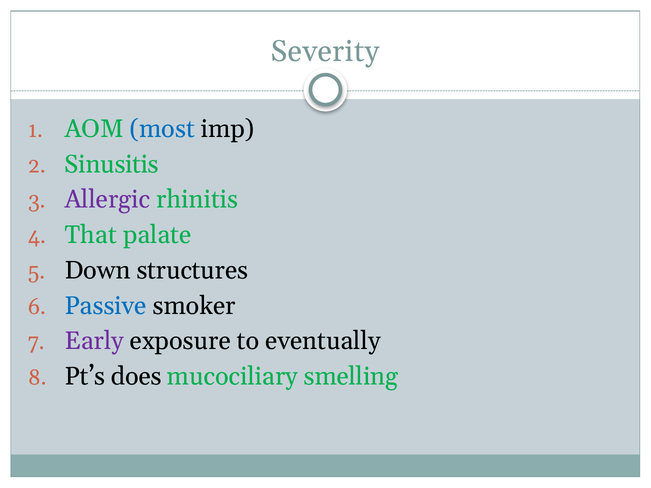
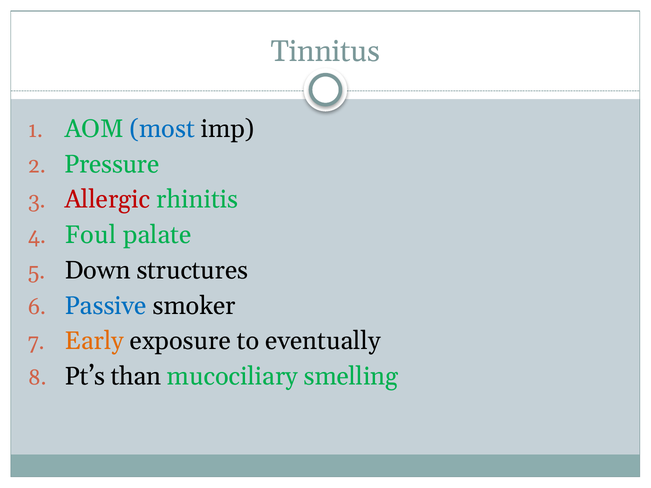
Severity: Severity -> Tinnitus
Sinusitis: Sinusitis -> Pressure
Allergic colour: purple -> red
That: That -> Foul
Early colour: purple -> orange
does: does -> than
